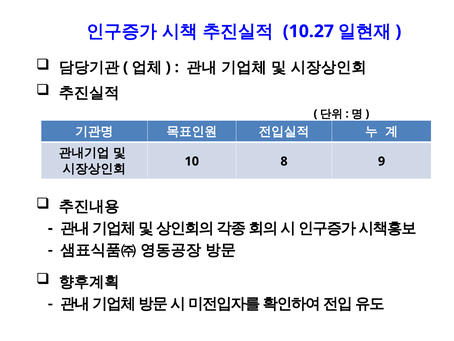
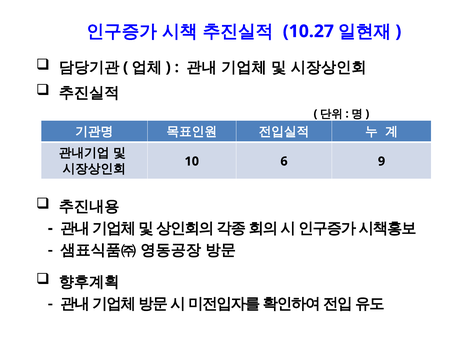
8: 8 -> 6
